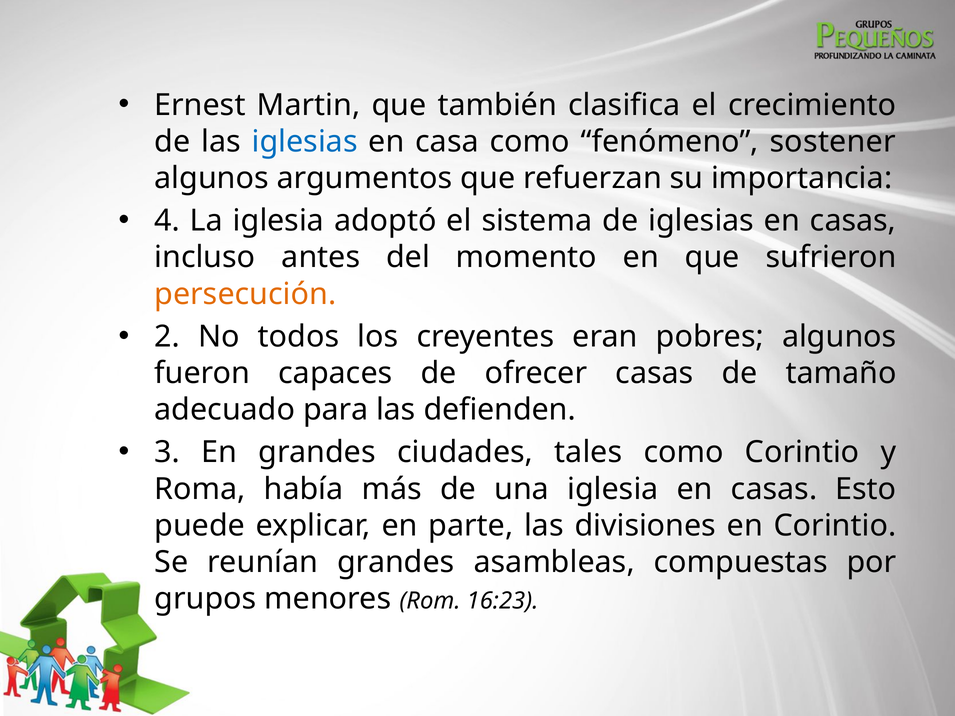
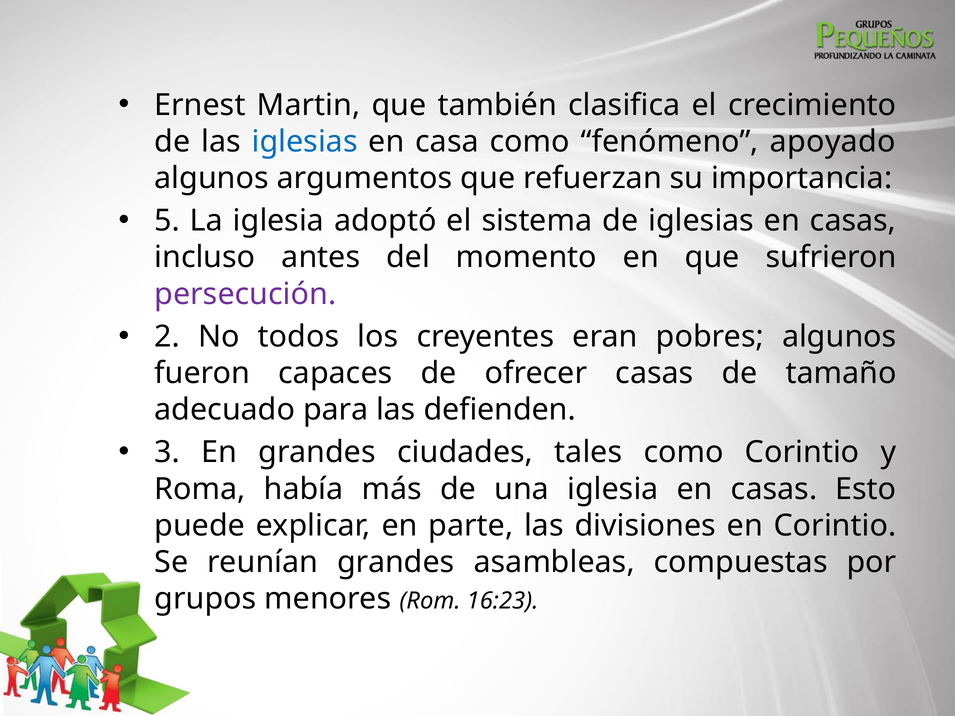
sostener: sostener -> apoyado
4: 4 -> 5
persecución colour: orange -> purple
